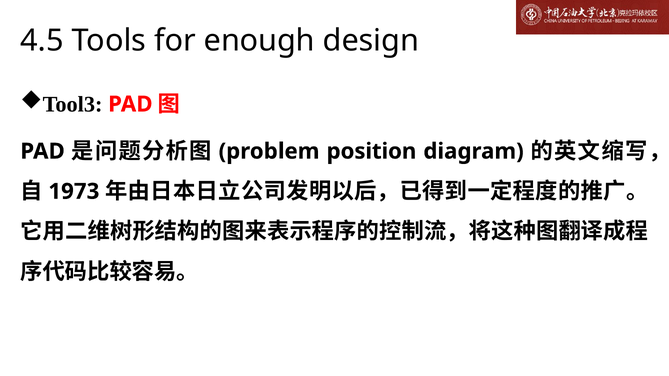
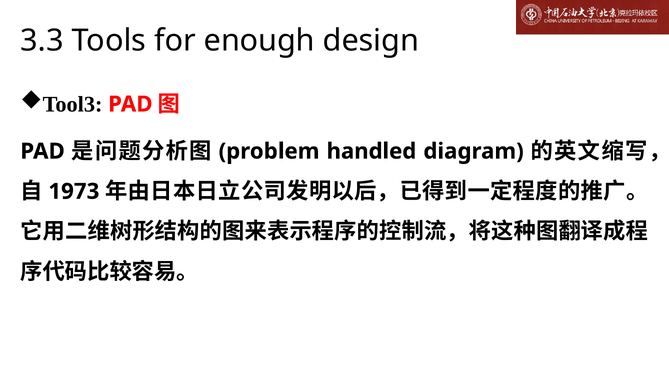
4.5: 4.5 -> 3.3
position: position -> handled
